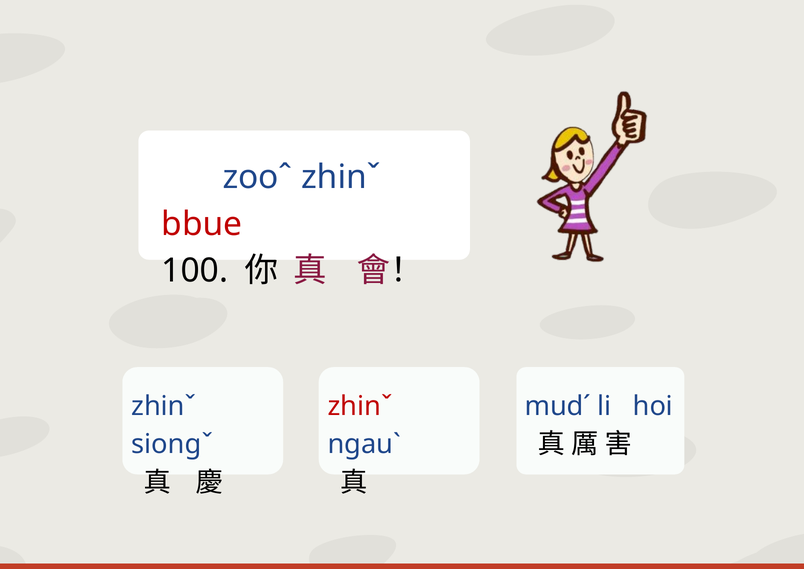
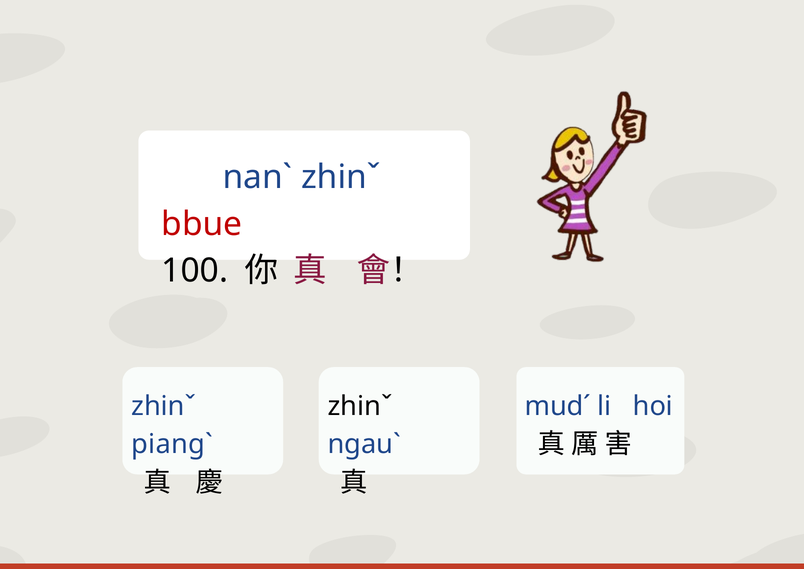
zooˆ: zooˆ -> nanˋ
zhinˇ at (360, 407) colour: red -> black
siongˇ: siongˇ -> piangˋ
